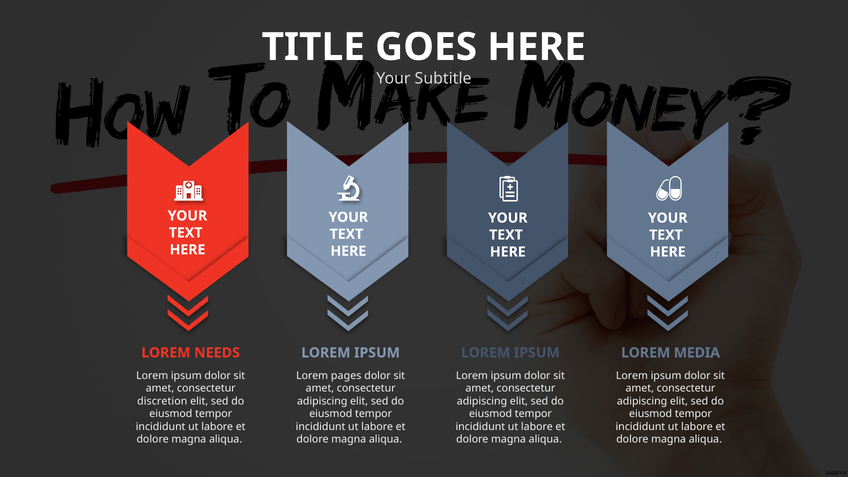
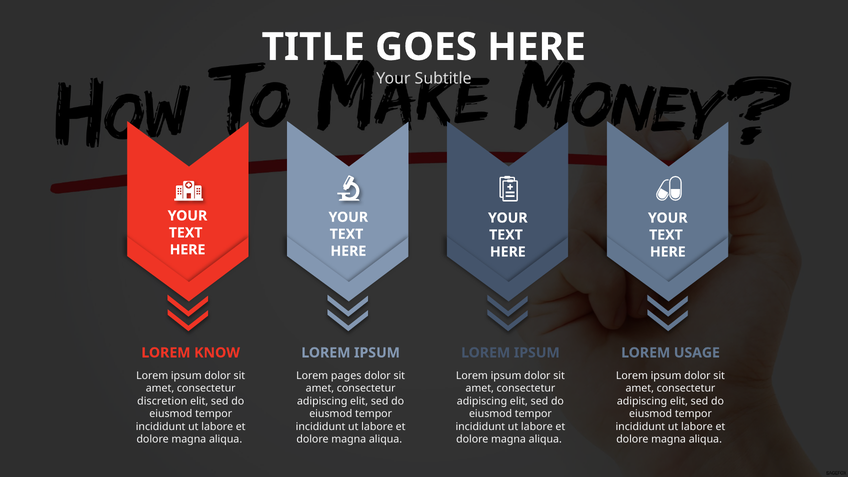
NEEDS: NEEDS -> KNOW
MEDIA: MEDIA -> USAGE
